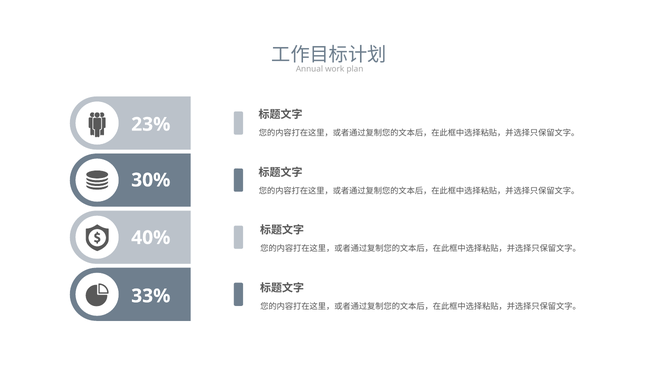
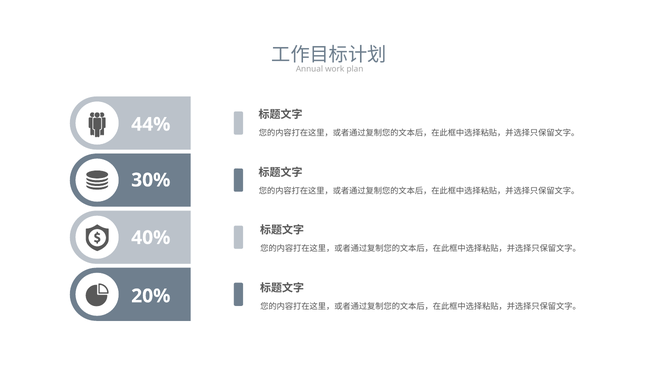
23%: 23% -> 44%
33%: 33% -> 20%
